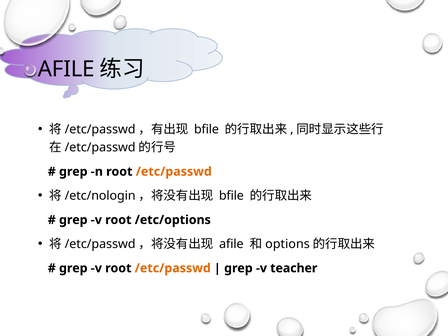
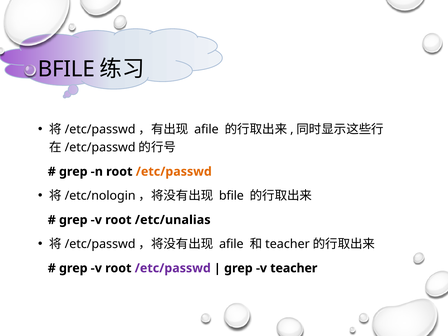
AFILE at (66, 69): AFILE -> BFILE
bfile at (206, 130): bfile -> afile
/etc/options: /etc/options -> /etc/unalias
options at (287, 244): options -> teacher
/etc/passwd at (173, 268) colour: orange -> purple
